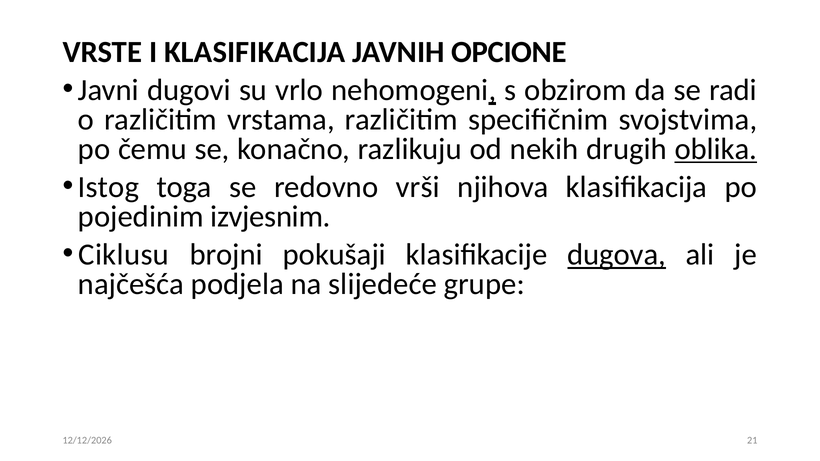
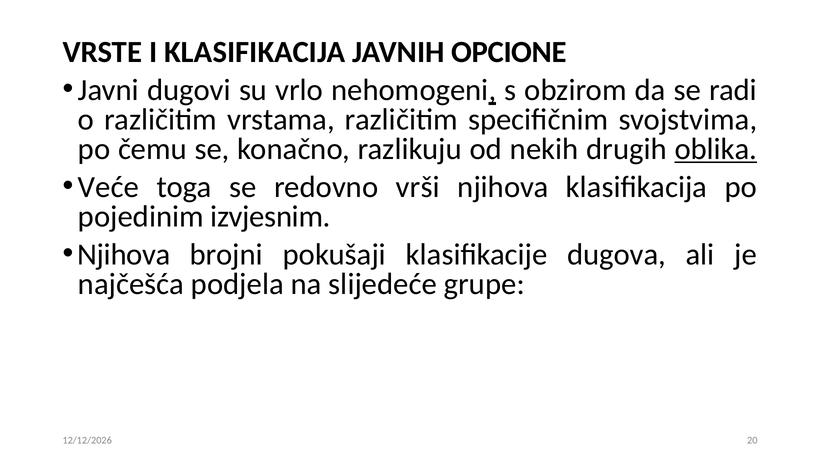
Istog: Istog -> Veće
Ciklusu at (124, 255): Ciklusu -> Njihova
dugova underline: present -> none
21: 21 -> 20
